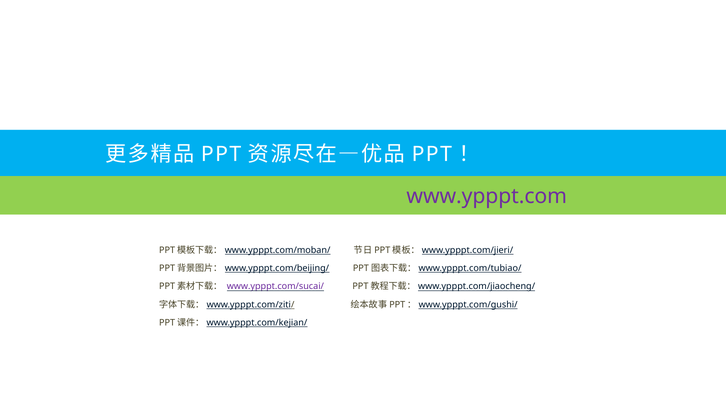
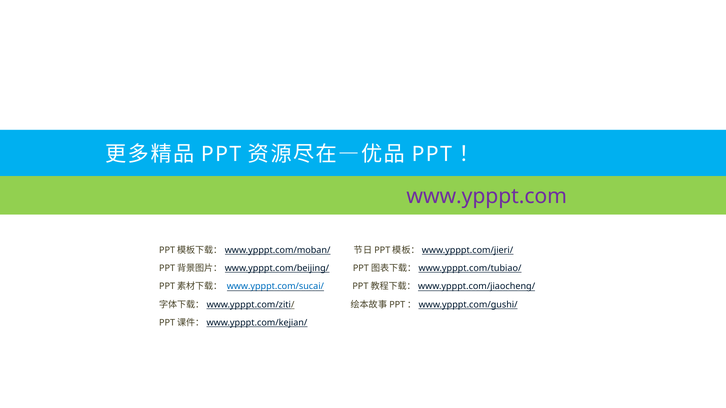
www.ypppt.com/sucai/ colour: purple -> blue
